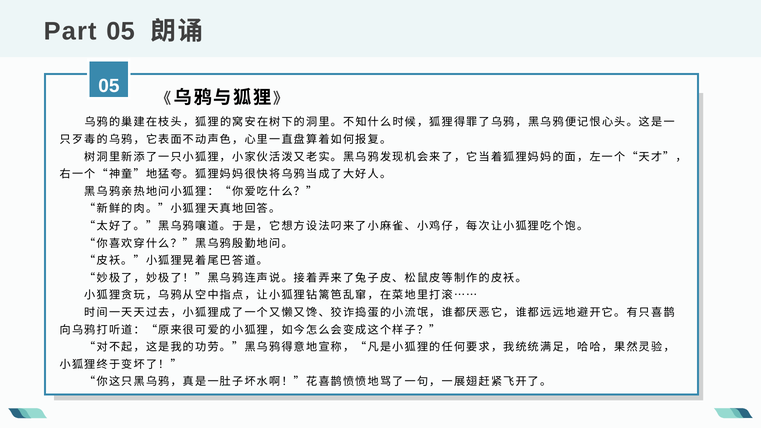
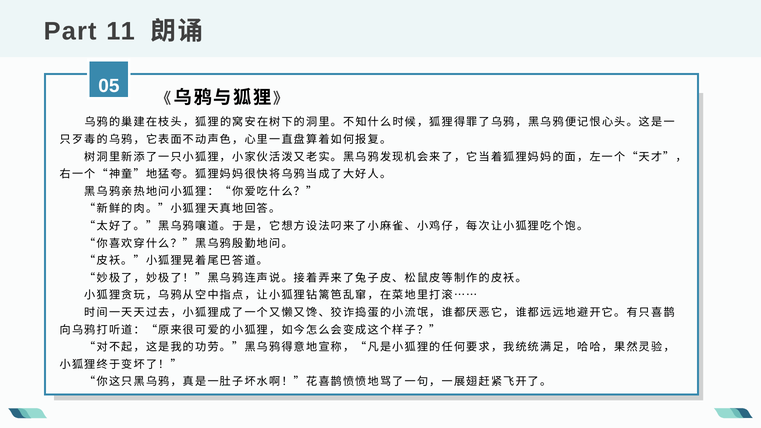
Part 05: 05 -> 11
